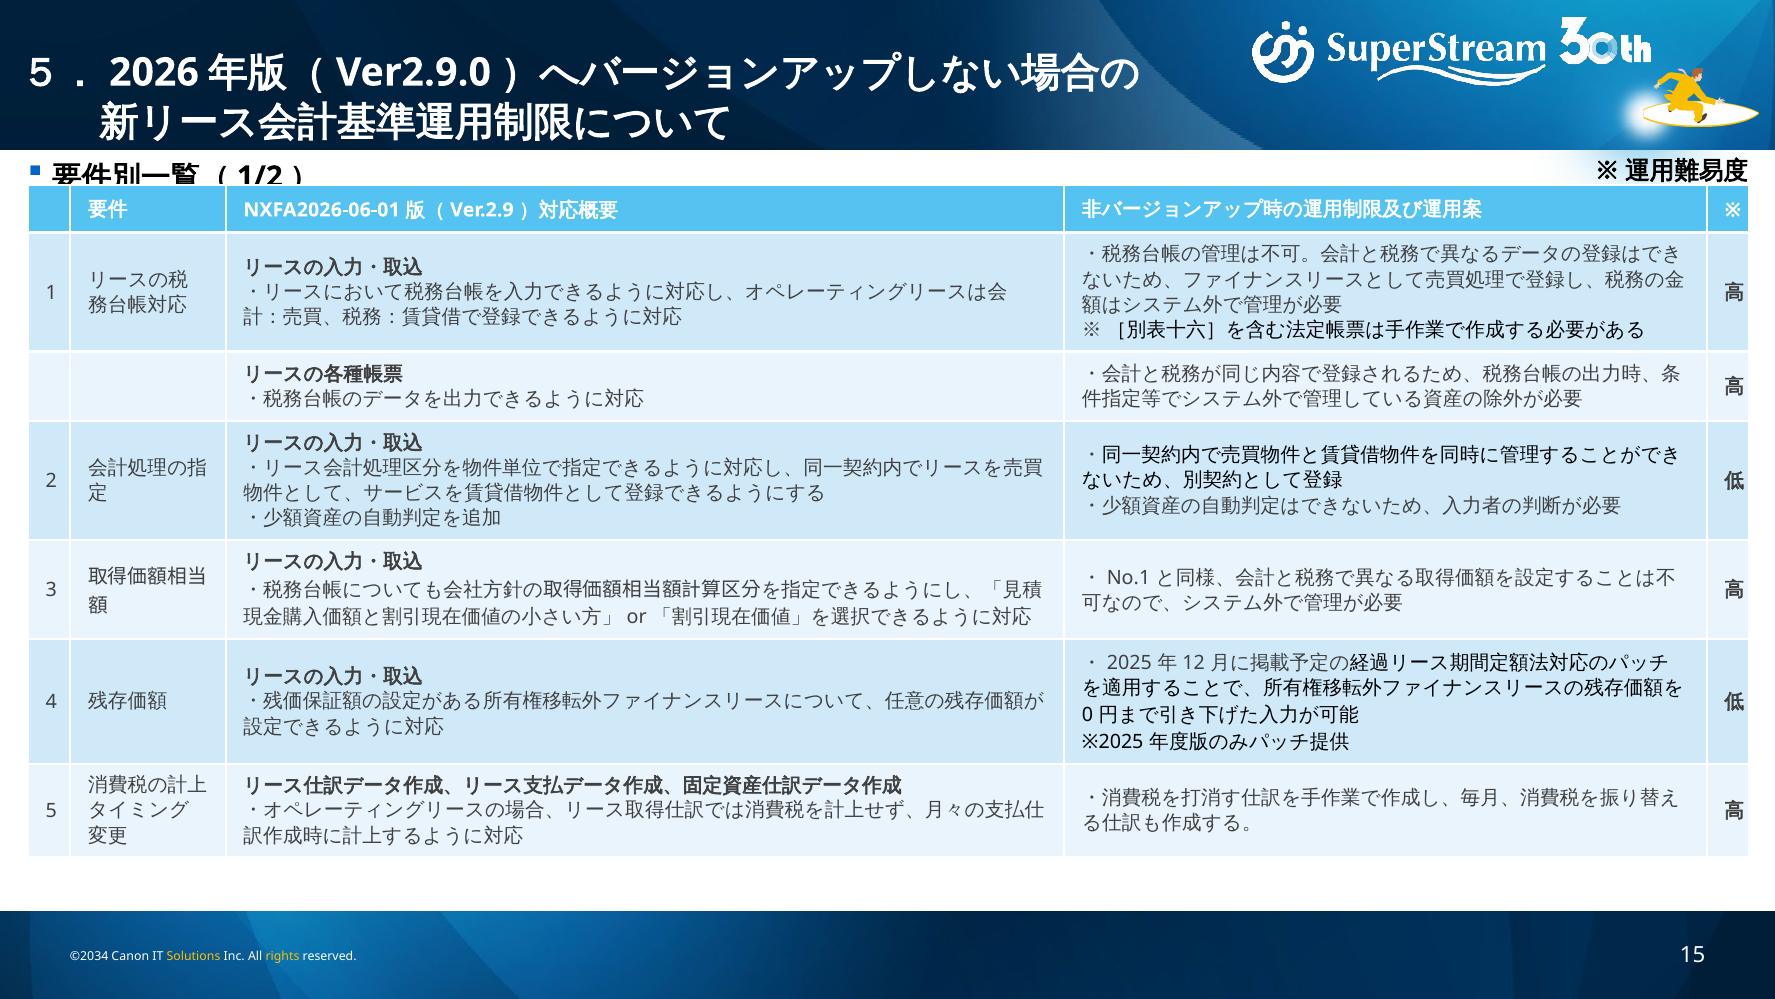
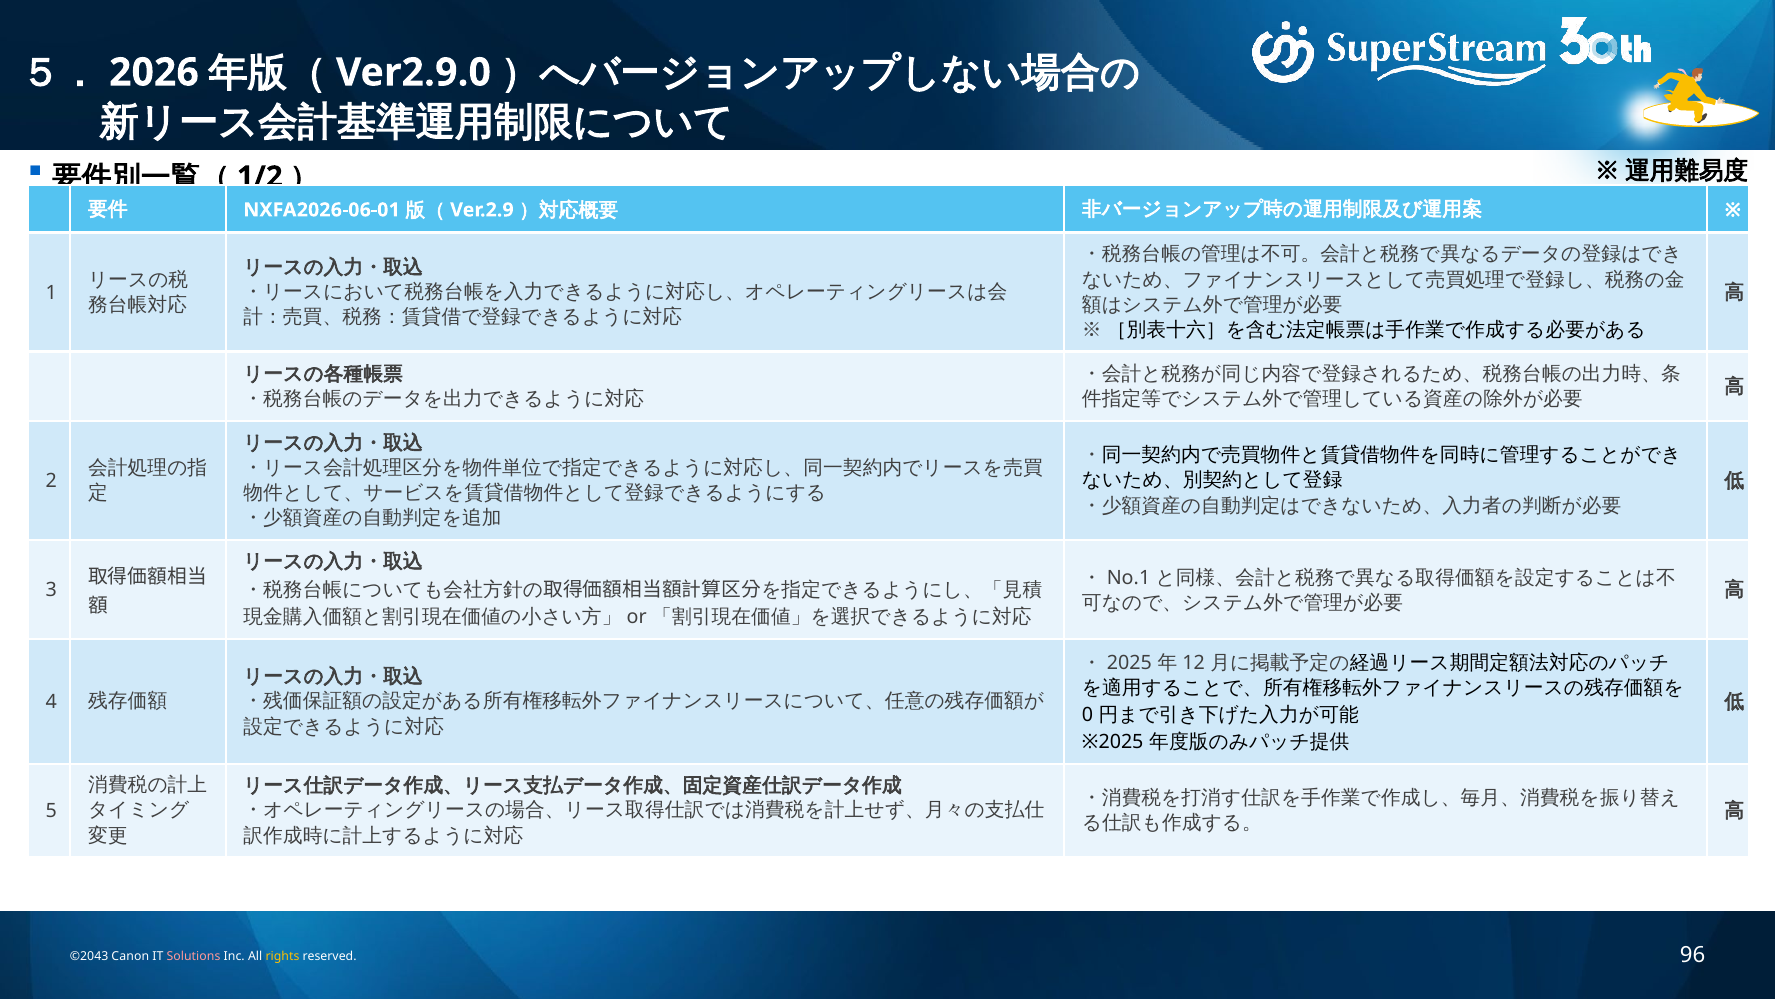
©2034: ©2034 -> ©2043
Solutions colour: yellow -> pink
15: 15 -> 96
